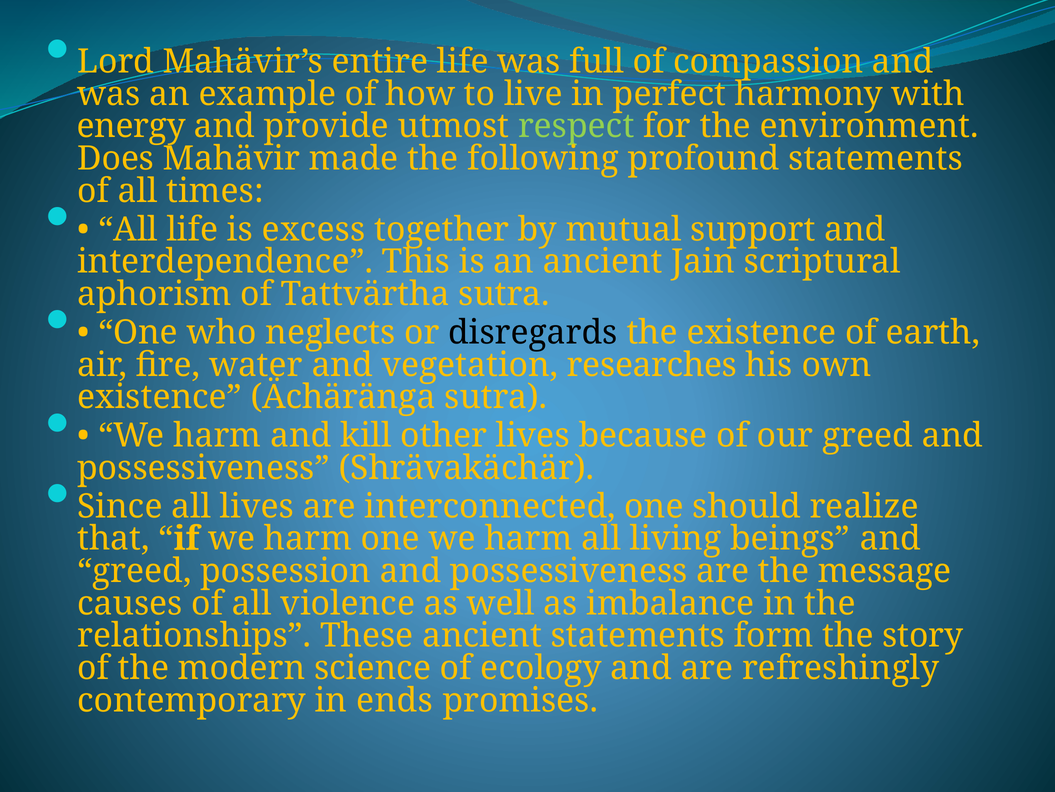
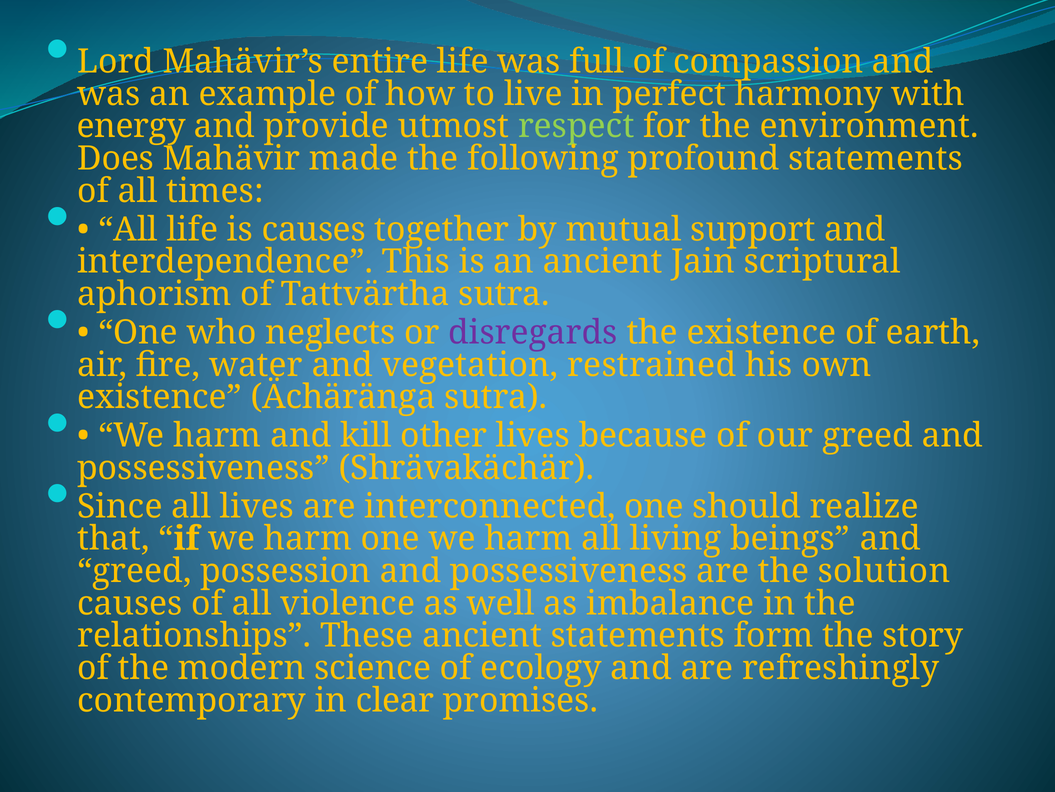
is excess: excess -> causes
disregards colour: black -> purple
researches: researches -> restrained
message: message -> solution
ends: ends -> clear
